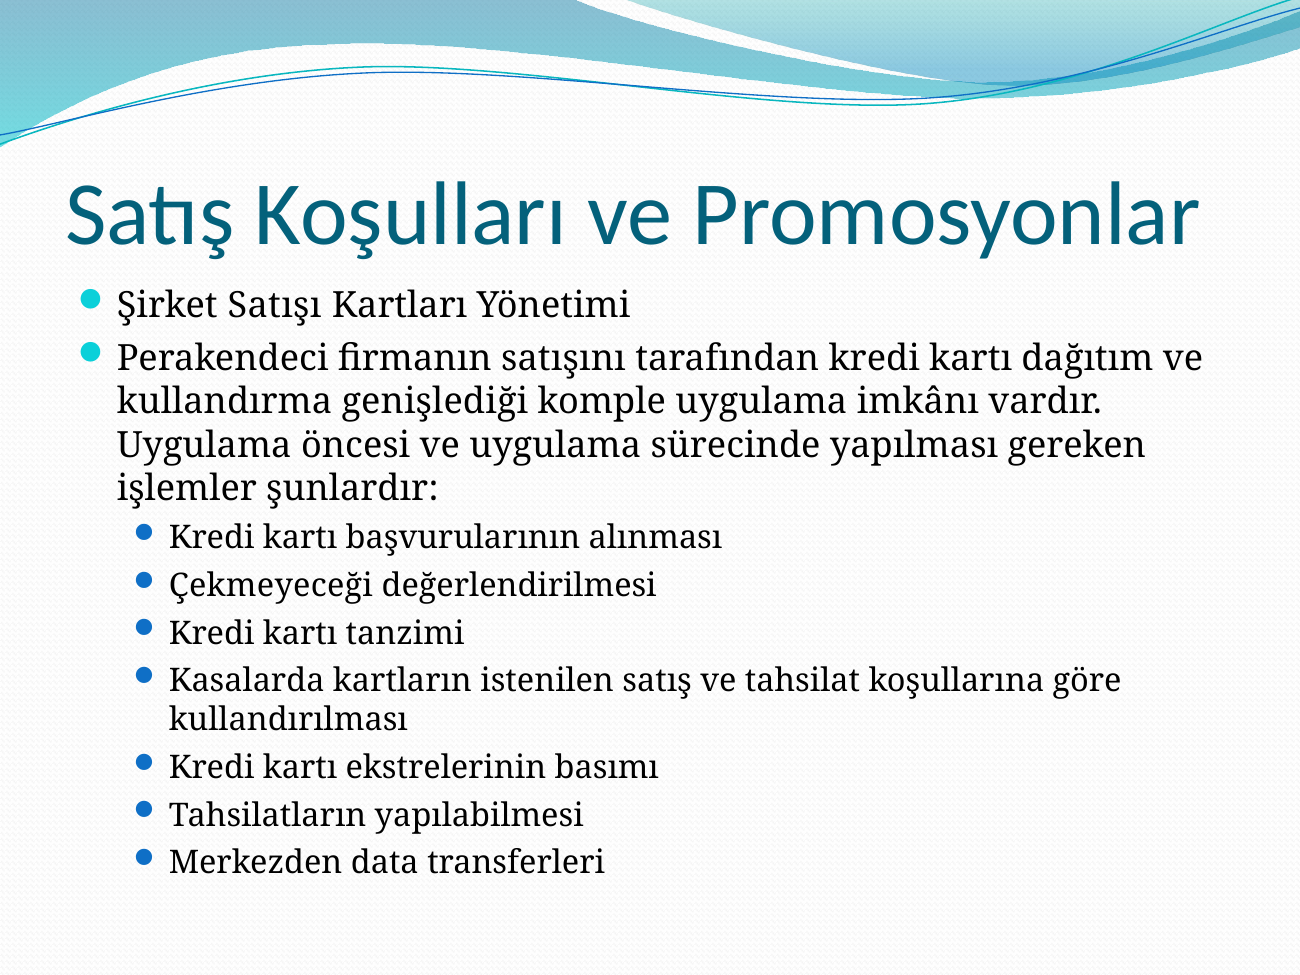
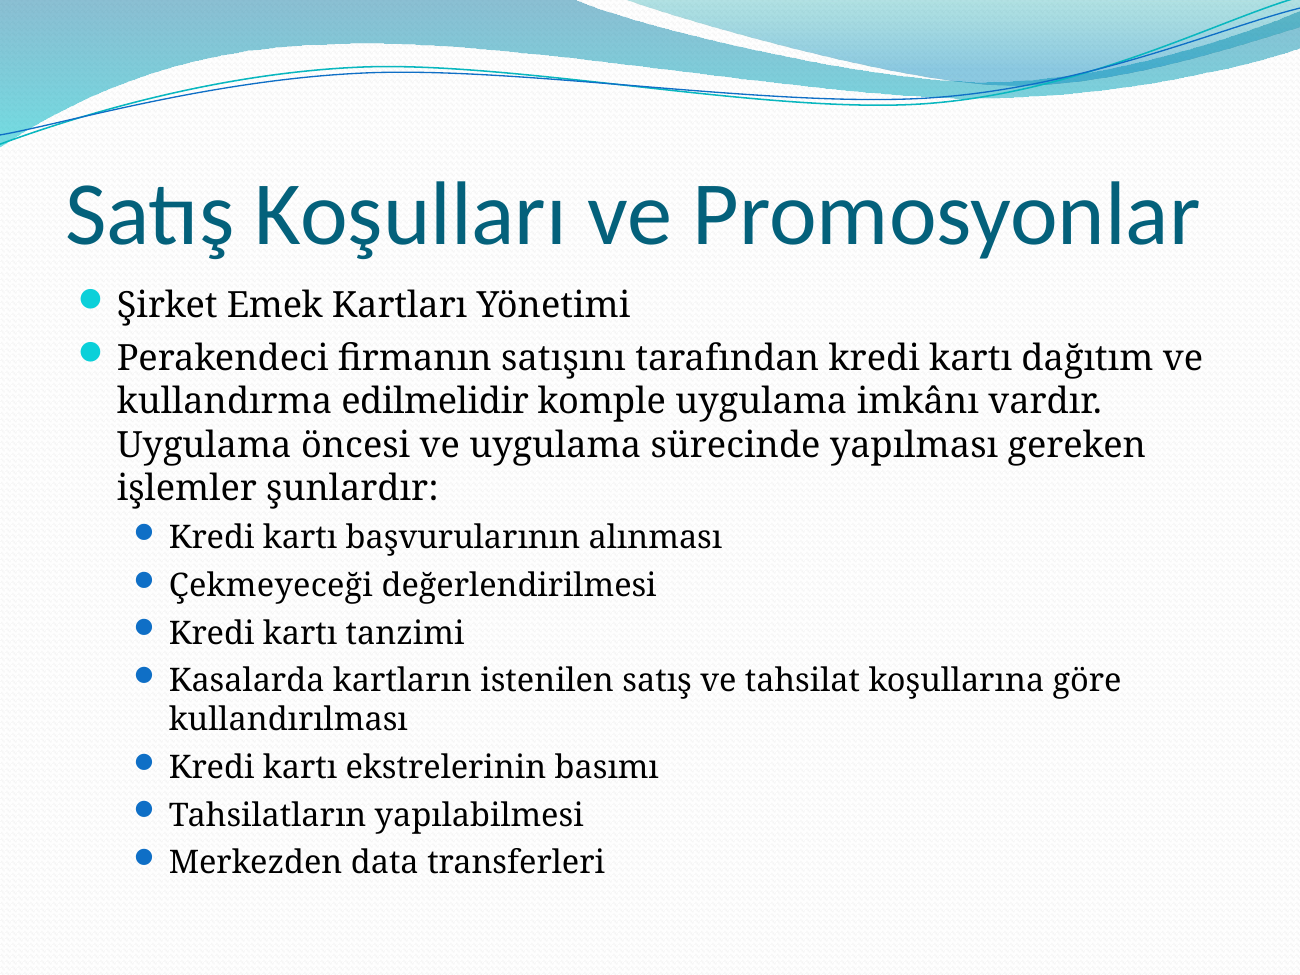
Satışı: Satışı -> Emek
genişlediği: genişlediği -> edilmelidir
